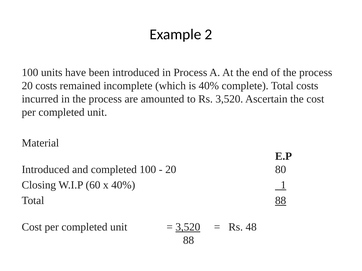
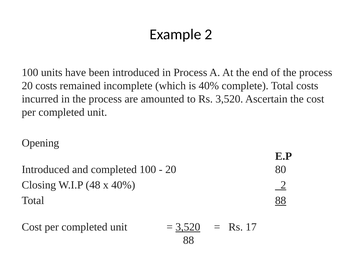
Material: Material -> Opening
60: 60 -> 48
40% 1: 1 -> 2
48: 48 -> 17
